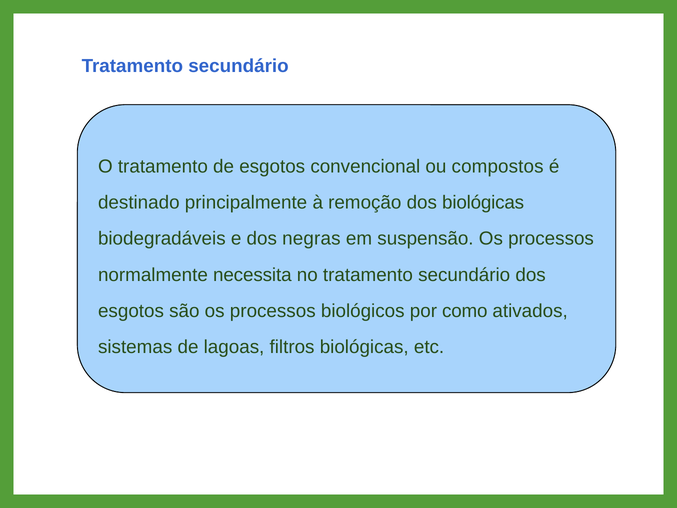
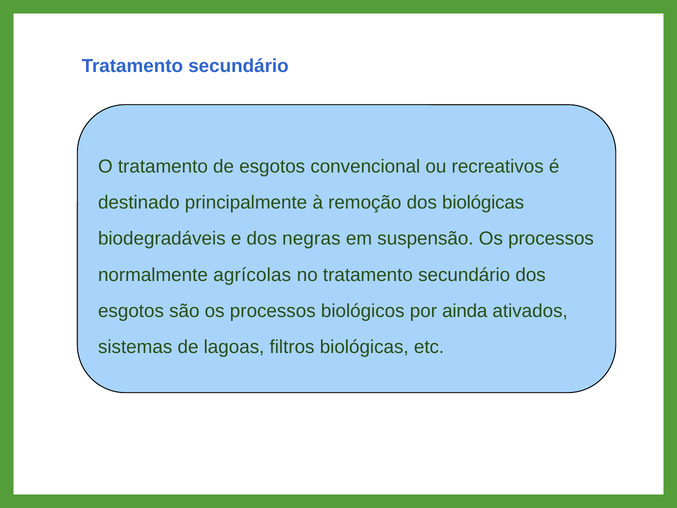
compostos: compostos -> recreativos
necessita: necessita -> agrícolas
como: como -> ainda
